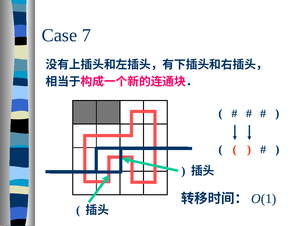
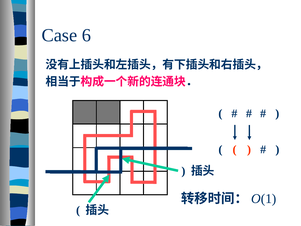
7: 7 -> 6
